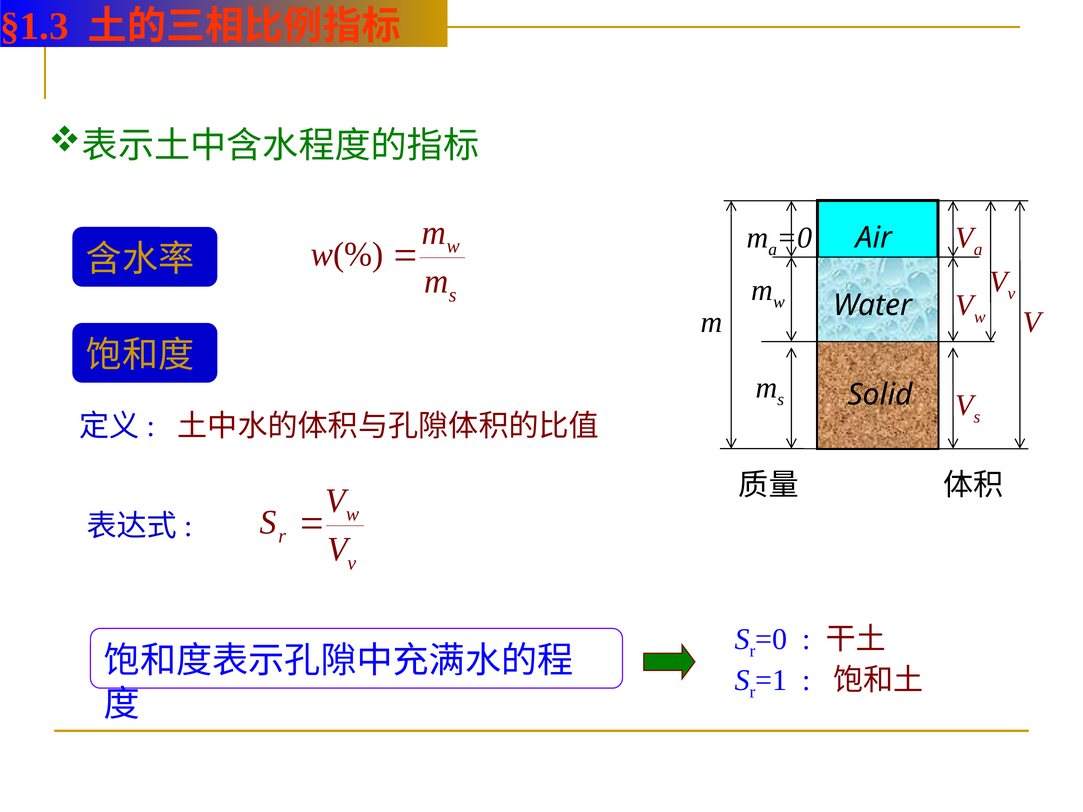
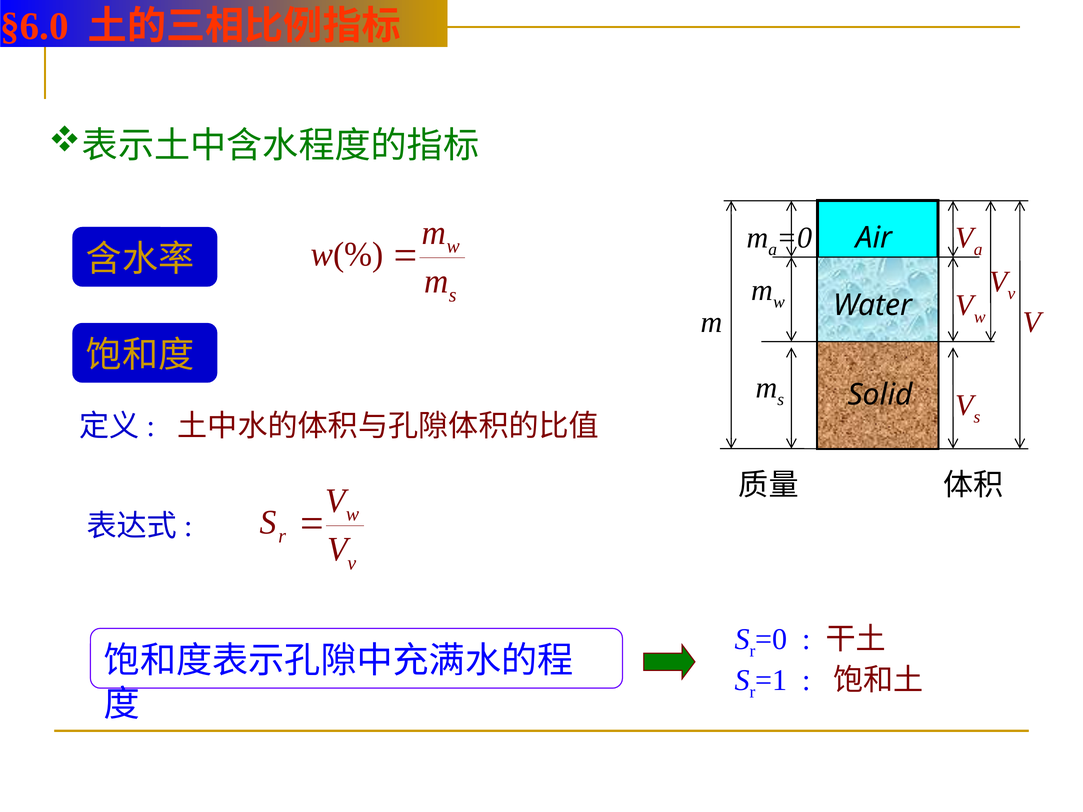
§1.3: §1.3 -> §6.0
